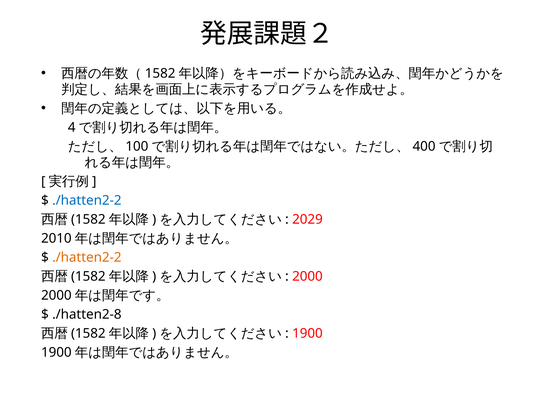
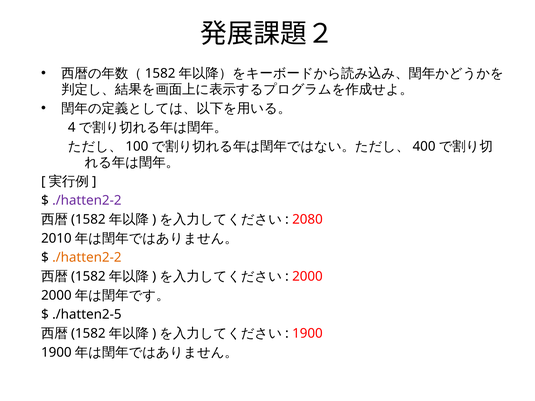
./hatten2-2 at (87, 201) colour: blue -> purple
2029: 2029 -> 2080
./hatten2-8: ./hatten2-8 -> ./hatten2-5
